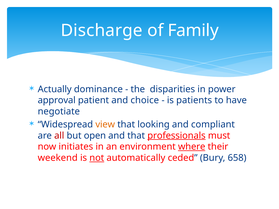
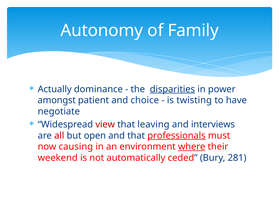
Discharge: Discharge -> Autonomy
disparities underline: none -> present
approval: approval -> amongst
patients: patients -> twisting
view colour: orange -> red
looking: looking -> leaving
compliant: compliant -> interviews
initiates: initiates -> causing
not underline: present -> none
658: 658 -> 281
